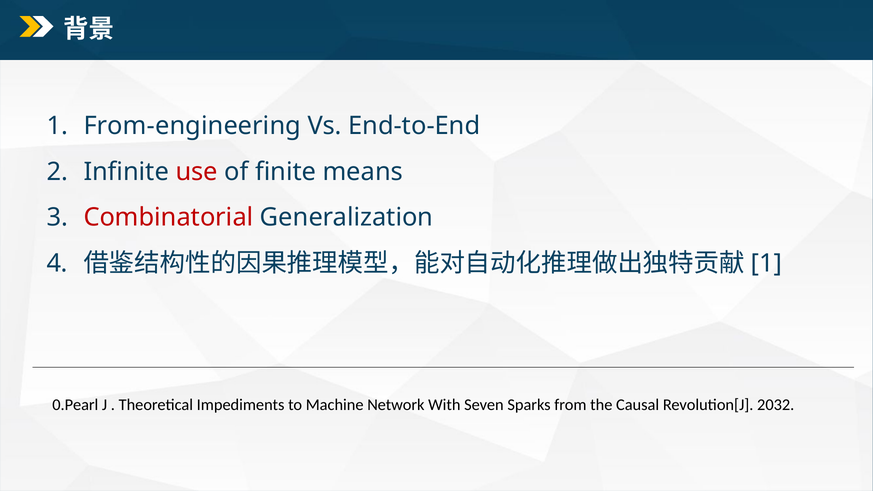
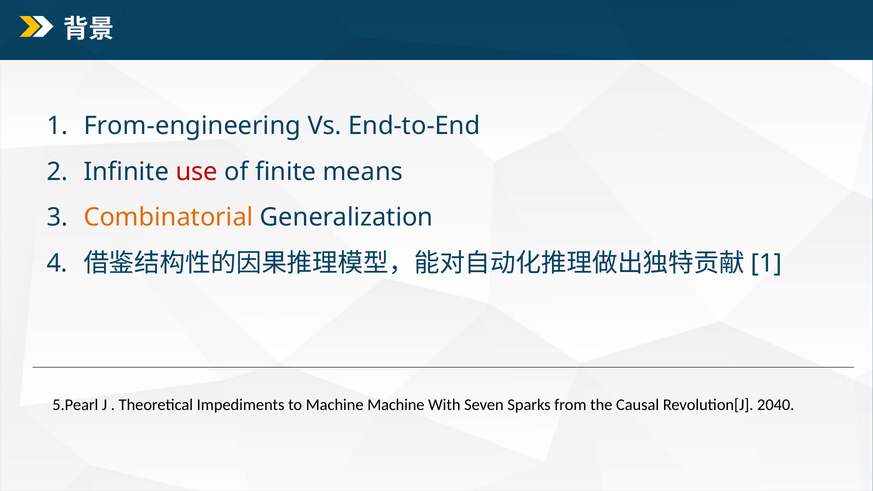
Combinatorial colour: red -> orange
0.Pearl: 0.Pearl -> 5.Pearl
Machine Network: Network -> Machine
2032: 2032 -> 2040
